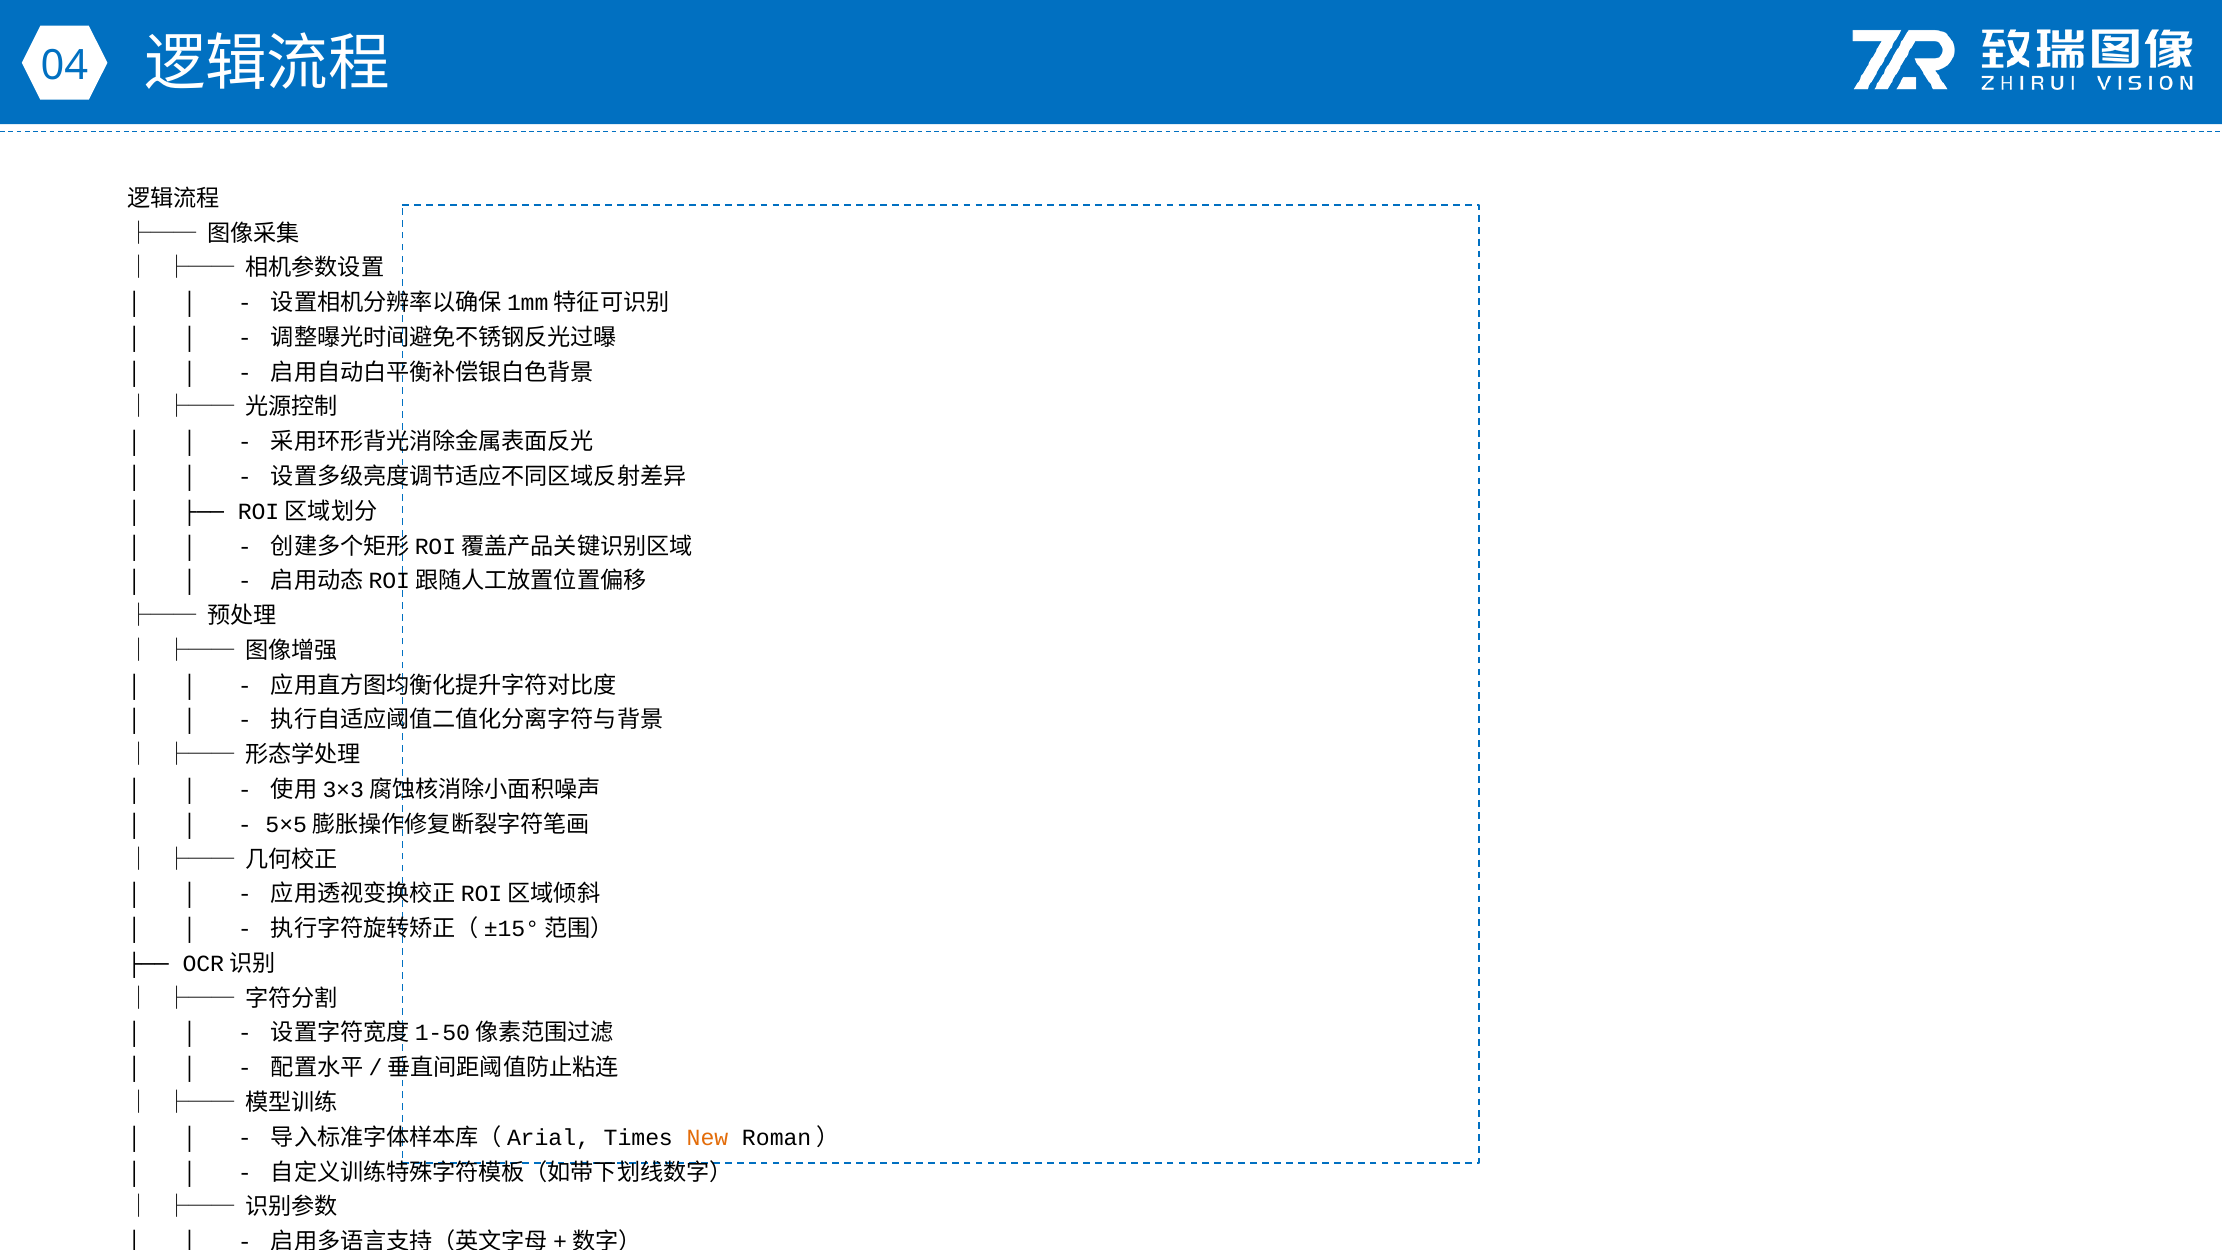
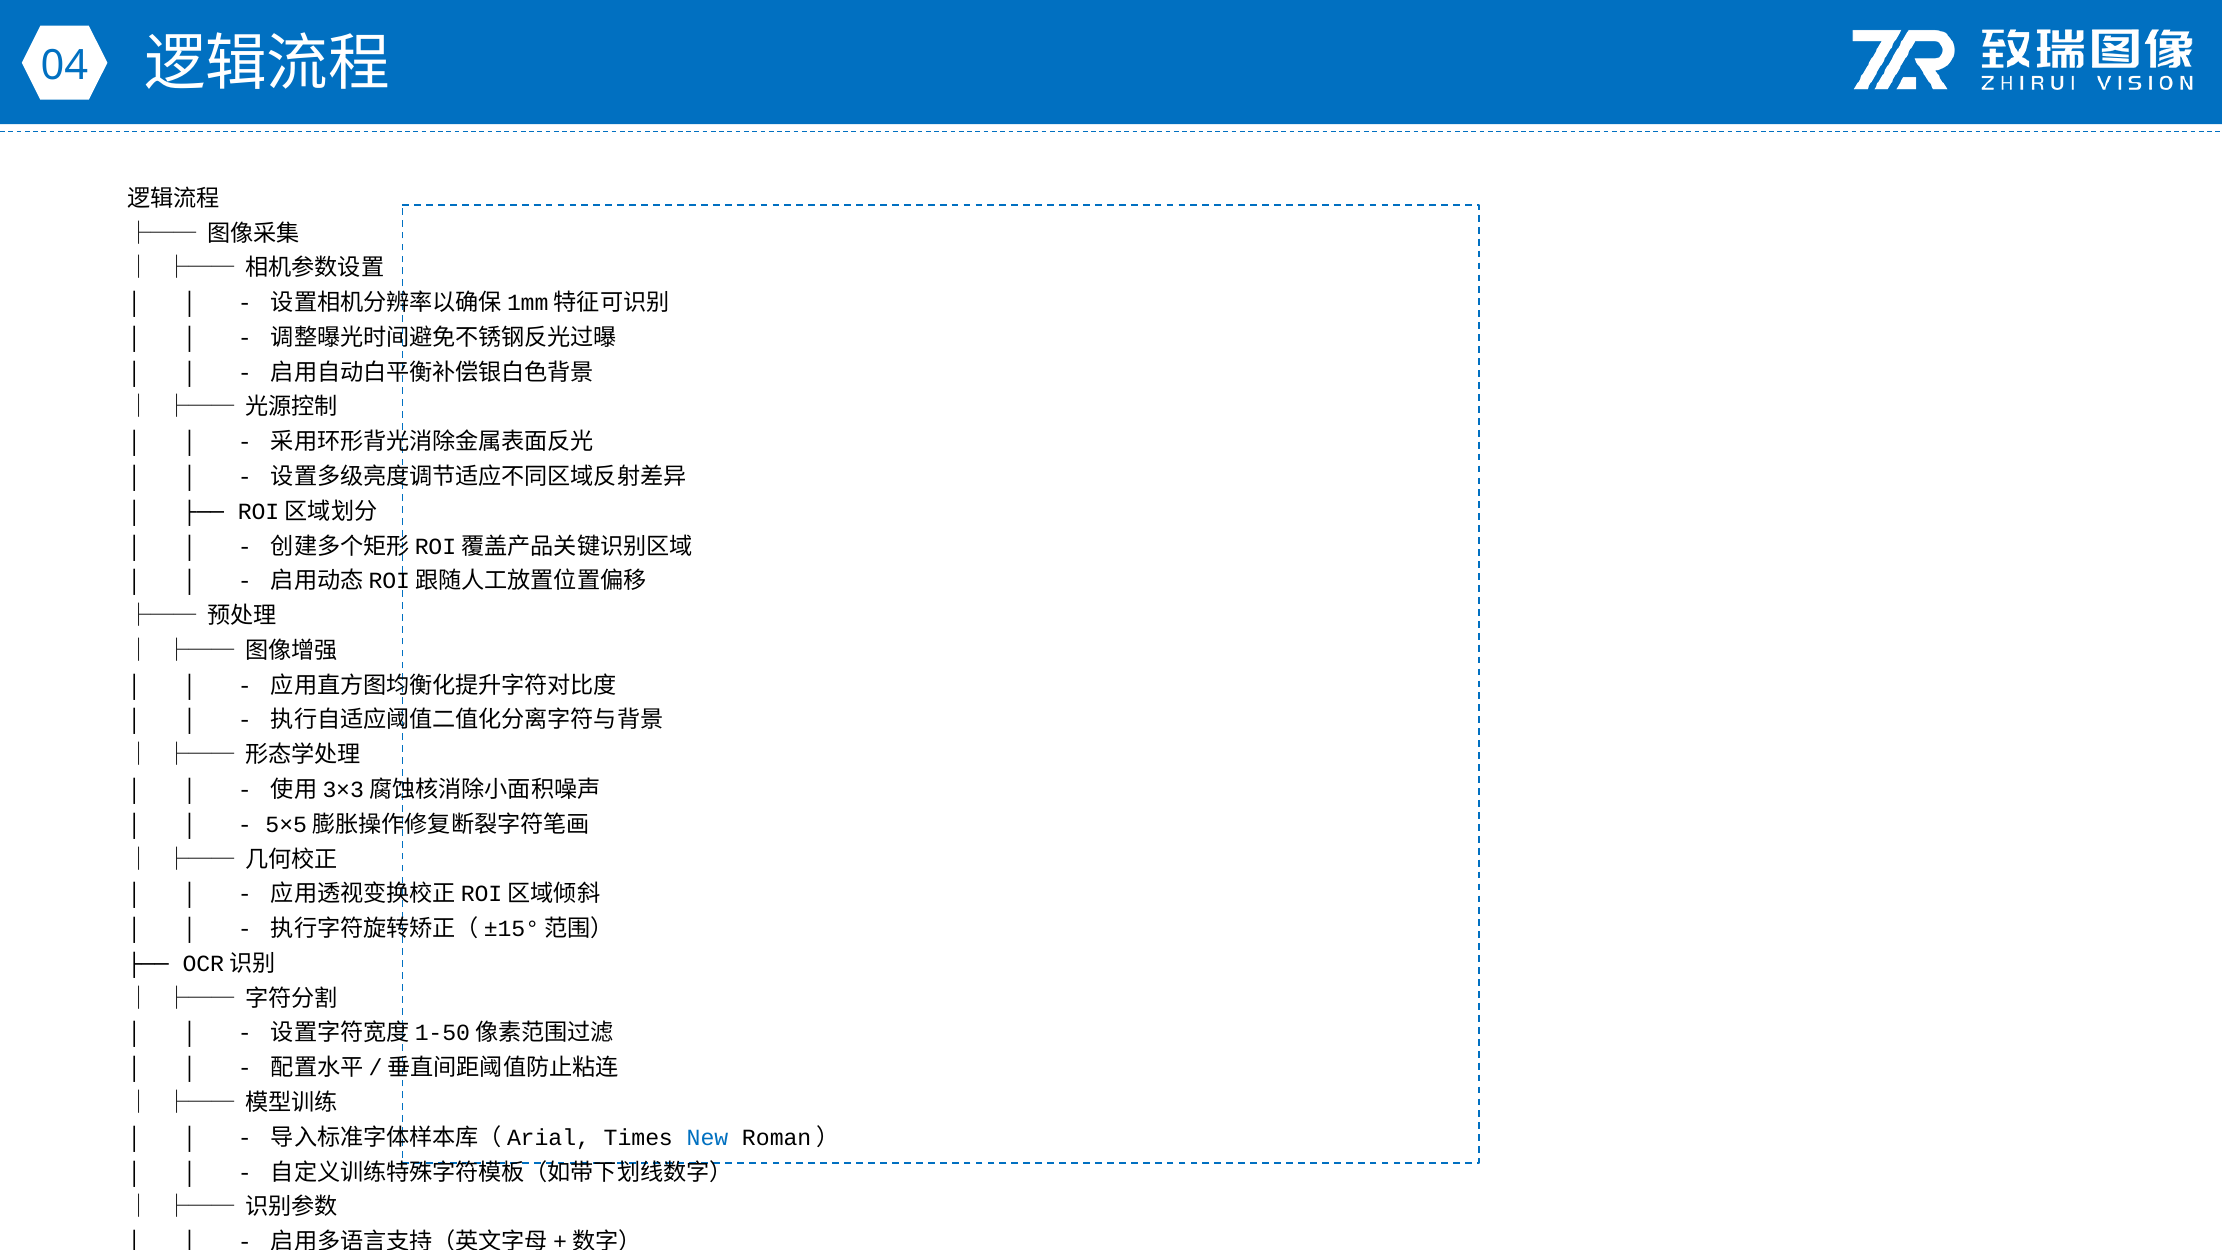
New colour: orange -> blue
